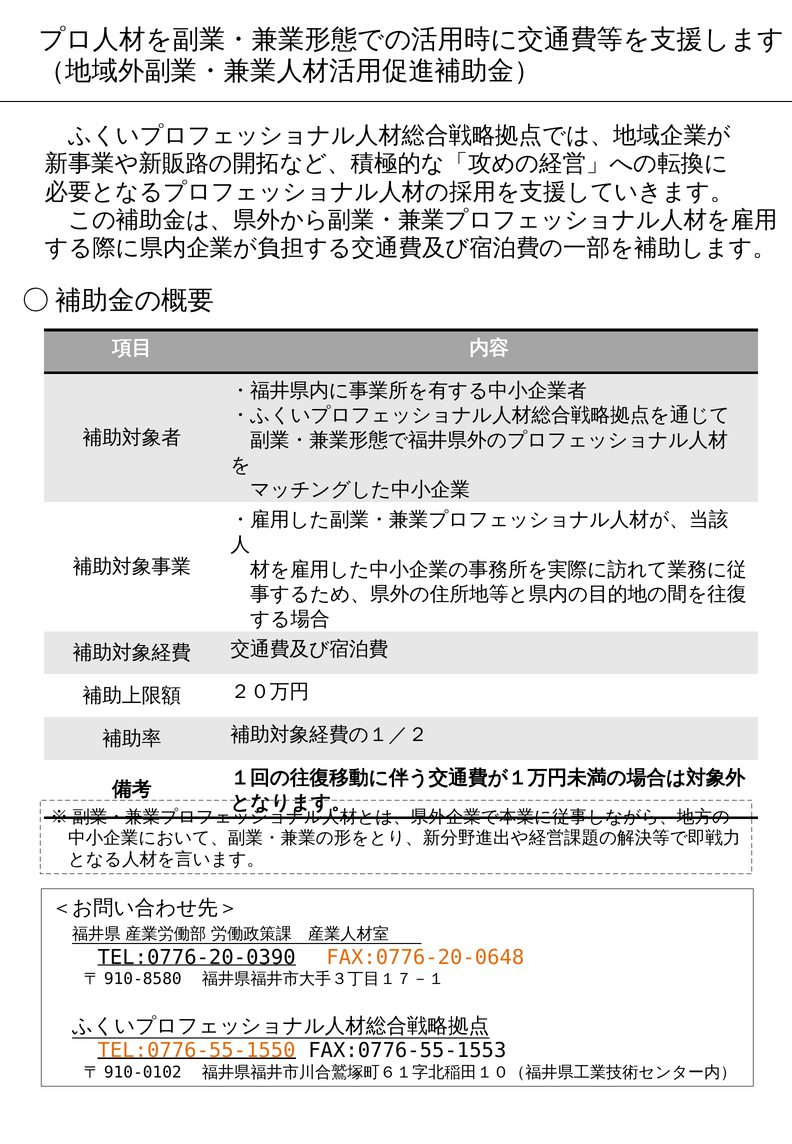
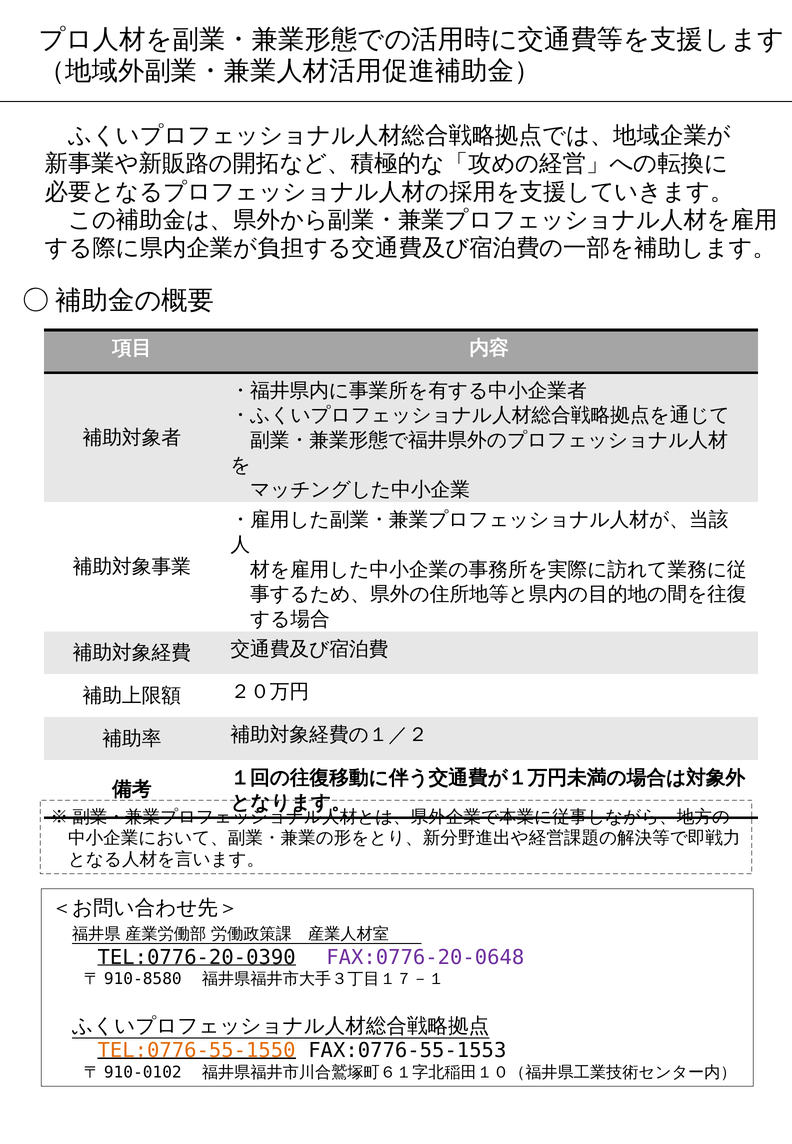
FAX:0776-20-0648 colour: orange -> purple
